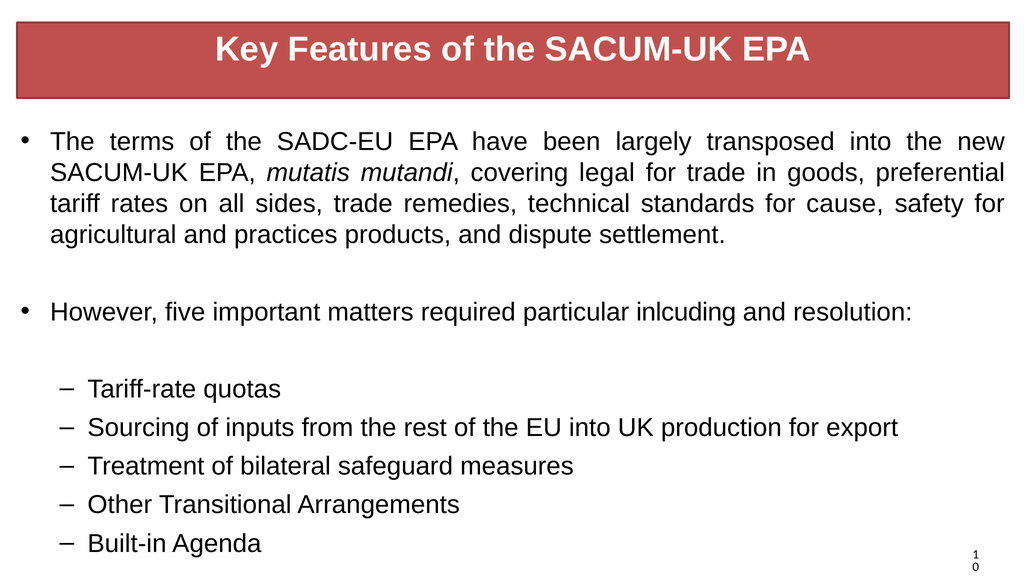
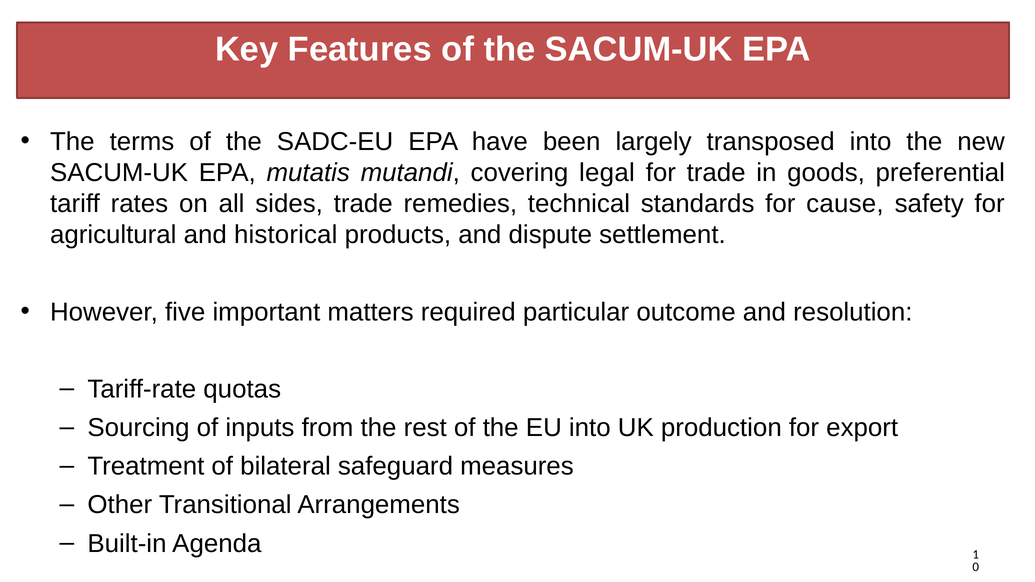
practices: practices -> historical
inlcuding: inlcuding -> outcome
